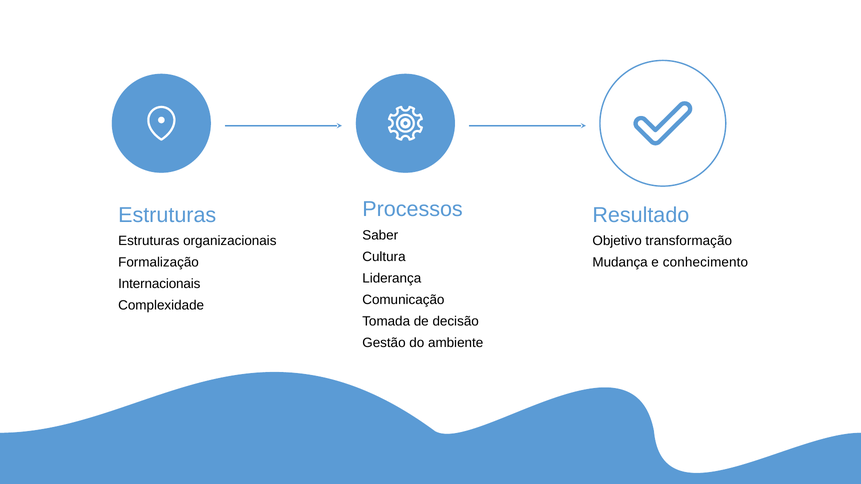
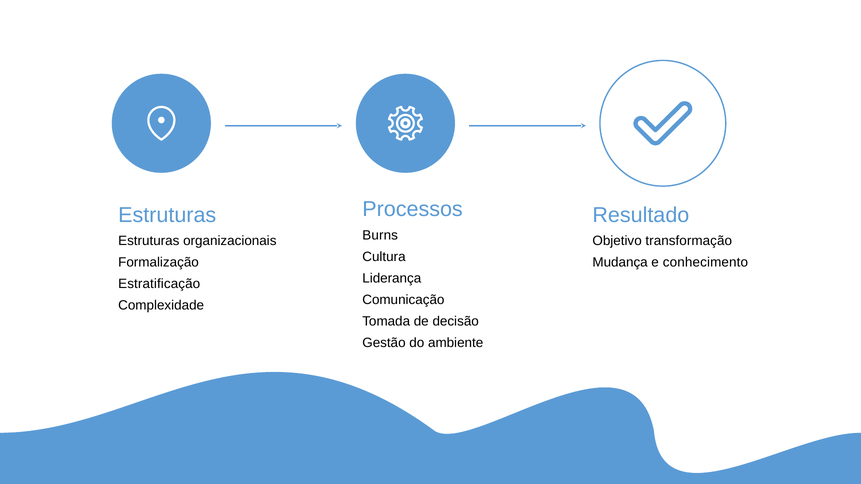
Saber: Saber -> Burns
Internacionais: Internacionais -> Estratificação
